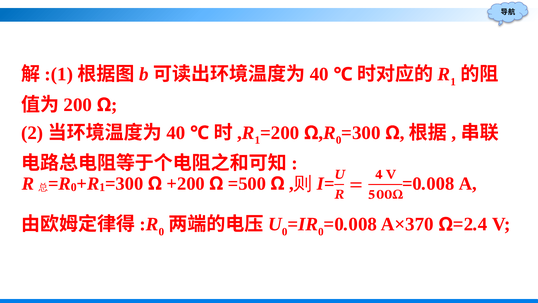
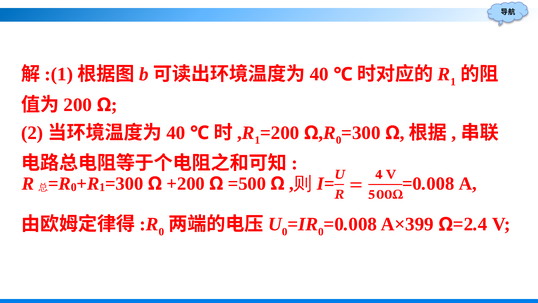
A×370: A×370 -> A×399
